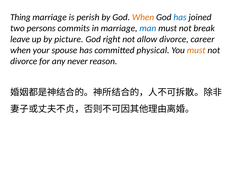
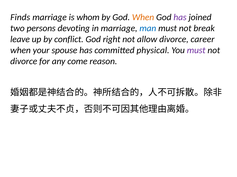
Thing: Thing -> Finds
perish: perish -> whom
has at (180, 17) colour: blue -> purple
commits: commits -> devoting
picture: picture -> conflict
must at (196, 50) colour: orange -> purple
never: never -> come
